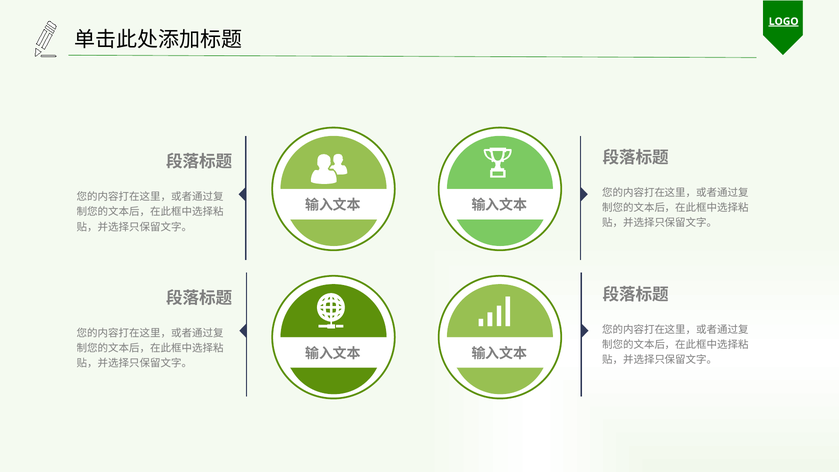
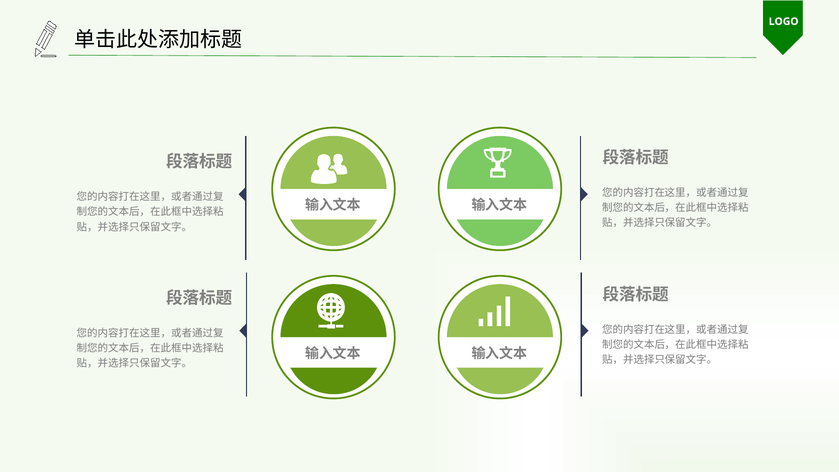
LOGO underline: present -> none
